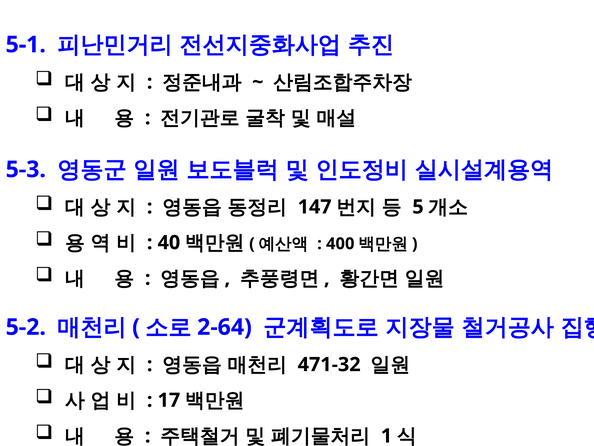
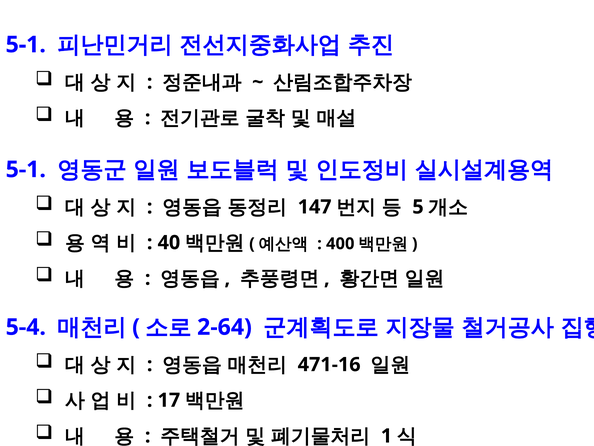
5-3 at (26, 169): 5-3 -> 5-1
5-2: 5-2 -> 5-4
471-32: 471-32 -> 471-16
